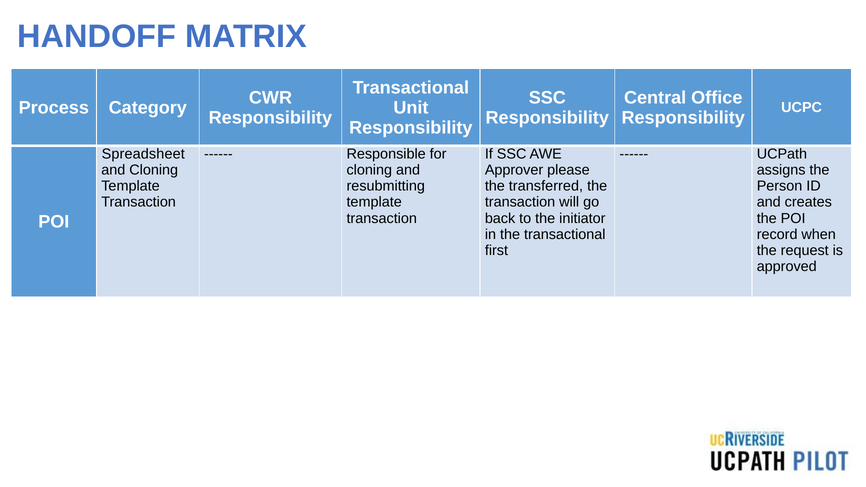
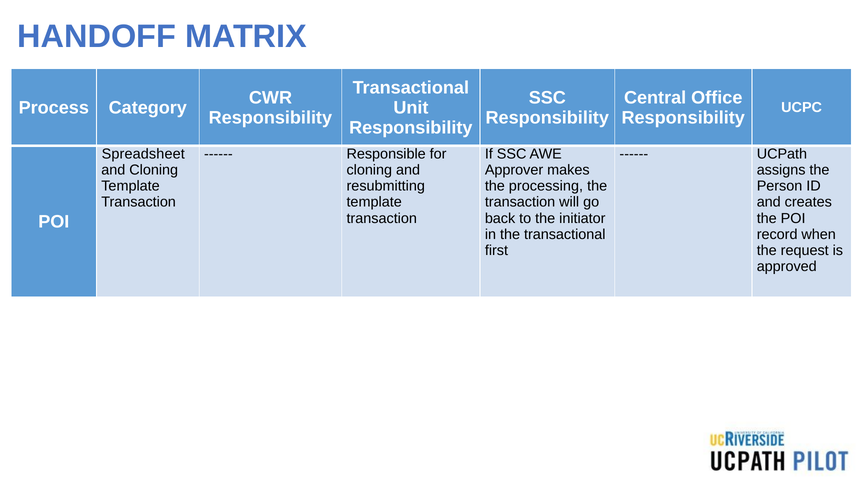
please: please -> makes
transferred: transferred -> processing
